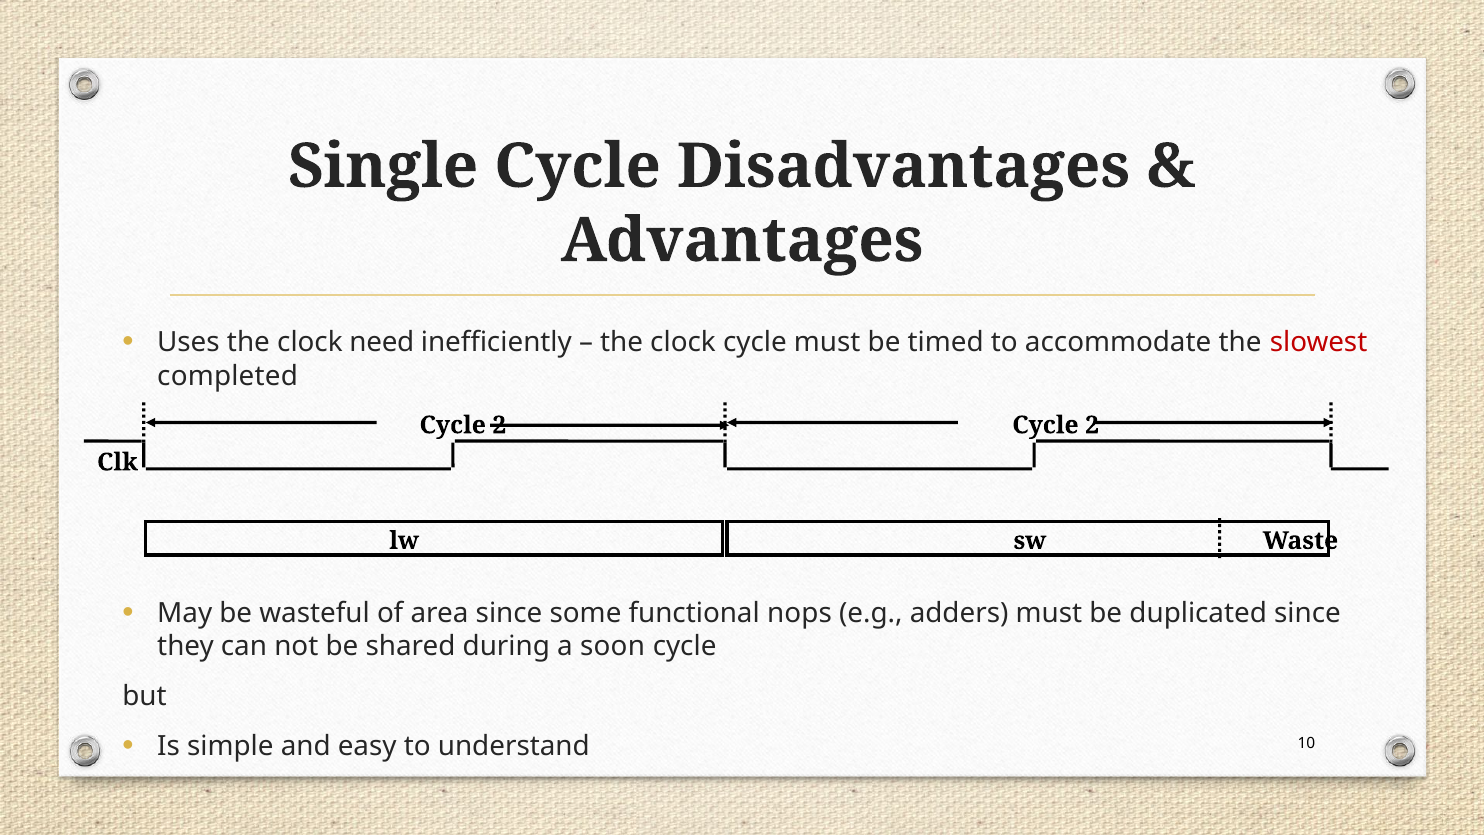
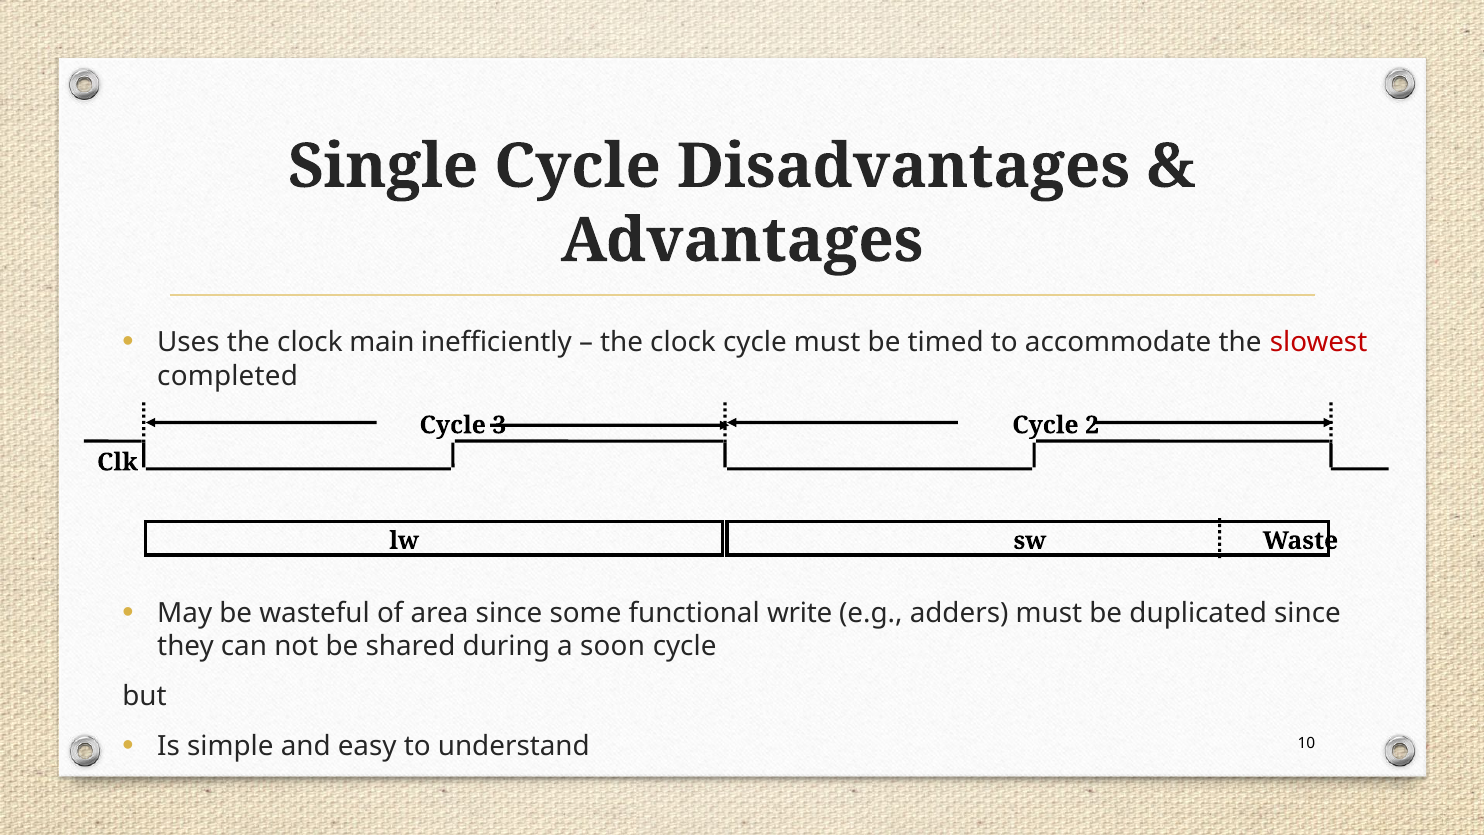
need: need -> main
2 at (499, 425): 2 -> 3
nops: nops -> write
